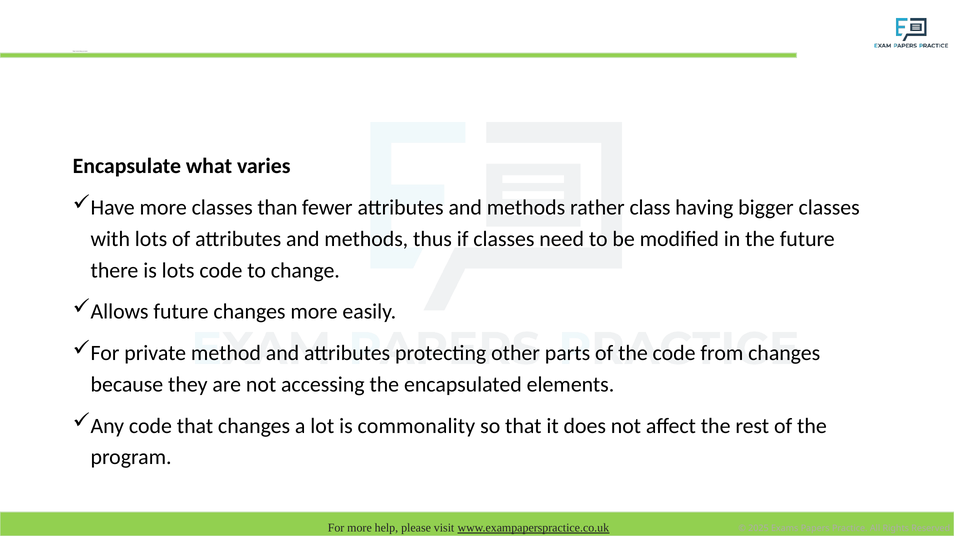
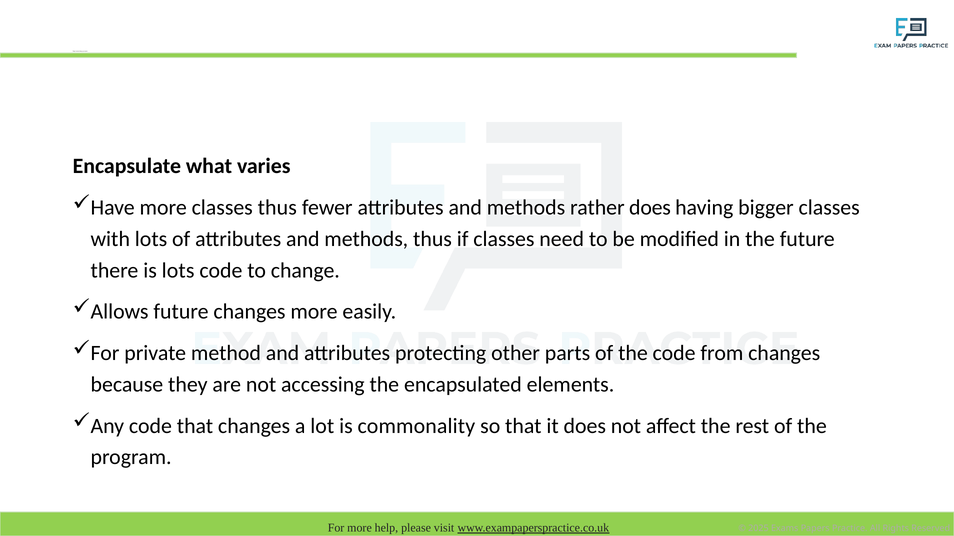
classes than: than -> thus
rather class: class -> does
